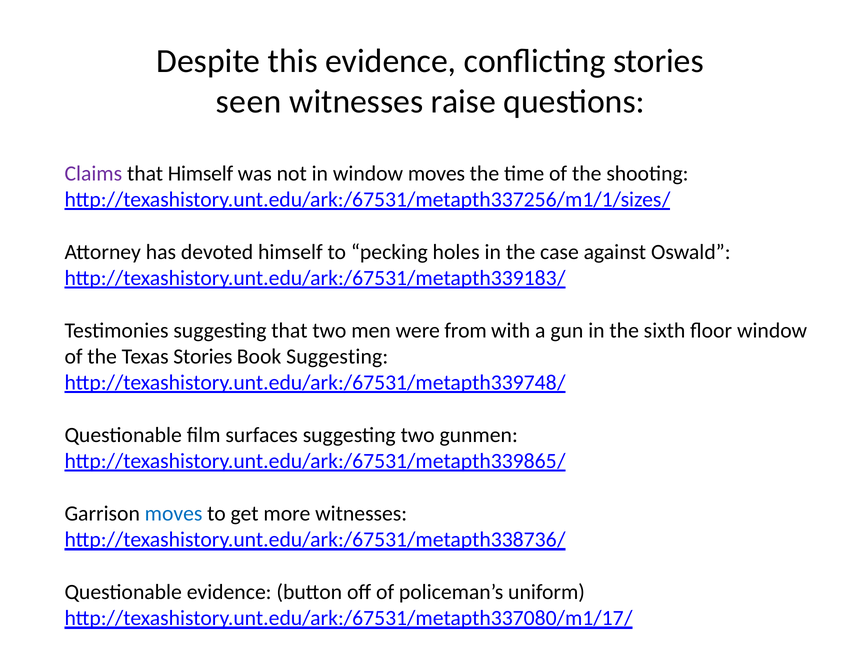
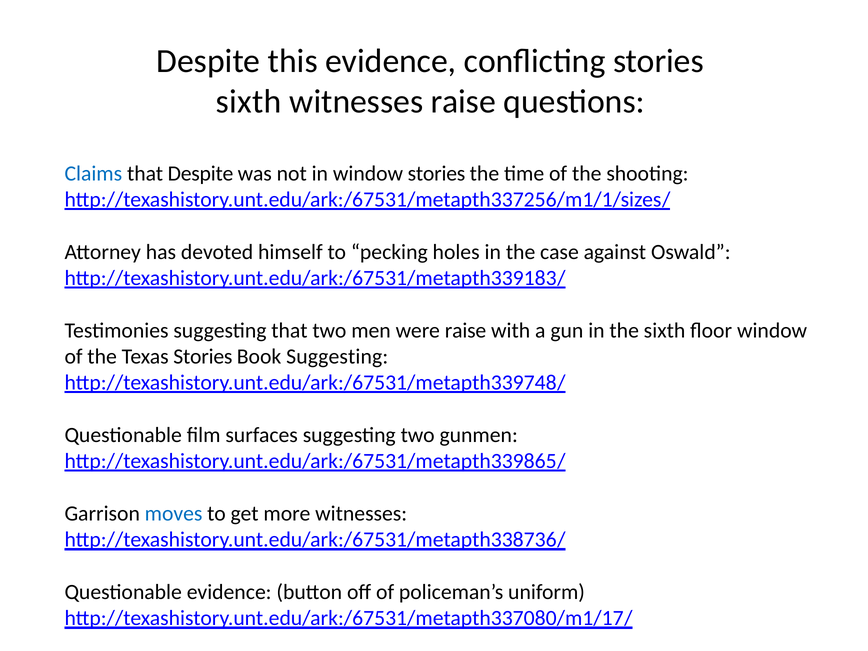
seen at (249, 102): seen -> sixth
Claims colour: purple -> blue
that Himself: Himself -> Despite
window moves: moves -> stories
were from: from -> raise
